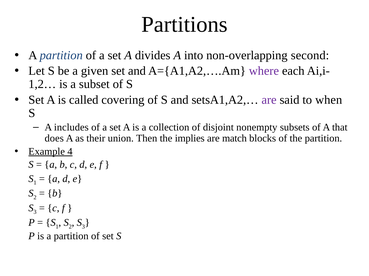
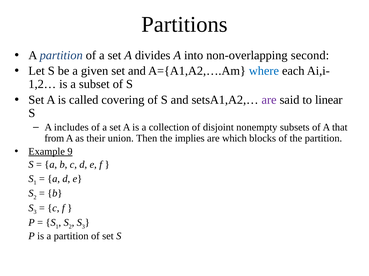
where colour: purple -> blue
when: when -> linear
does: does -> from
match: match -> which
4: 4 -> 9
